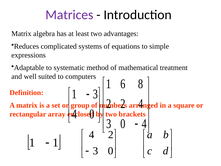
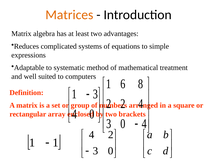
Matrices colour: purple -> orange
